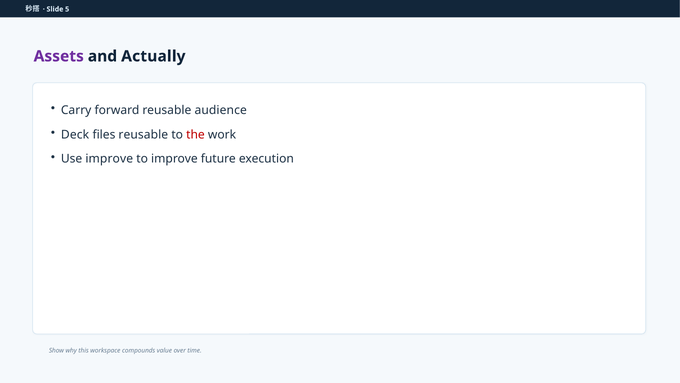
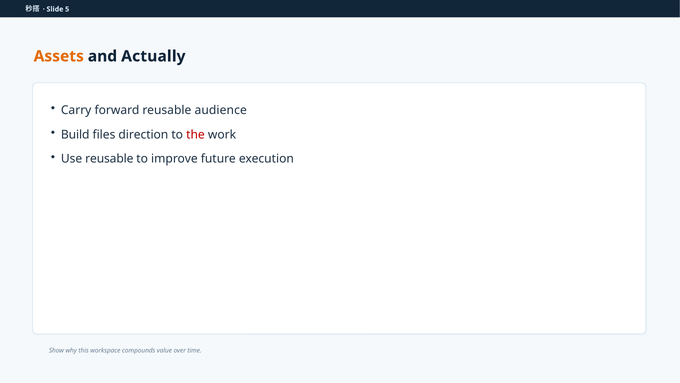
Assets colour: purple -> orange
Deck: Deck -> Build
files reusable: reusable -> direction
Use improve: improve -> reusable
